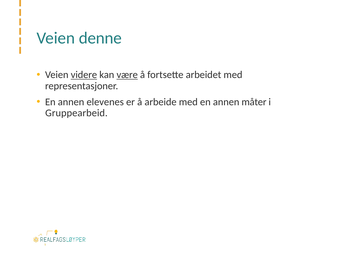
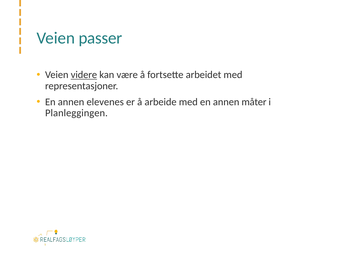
denne: denne -> passer
være underline: present -> none
Gruppearbeid: Gruppearbeid -> Planleggingen
